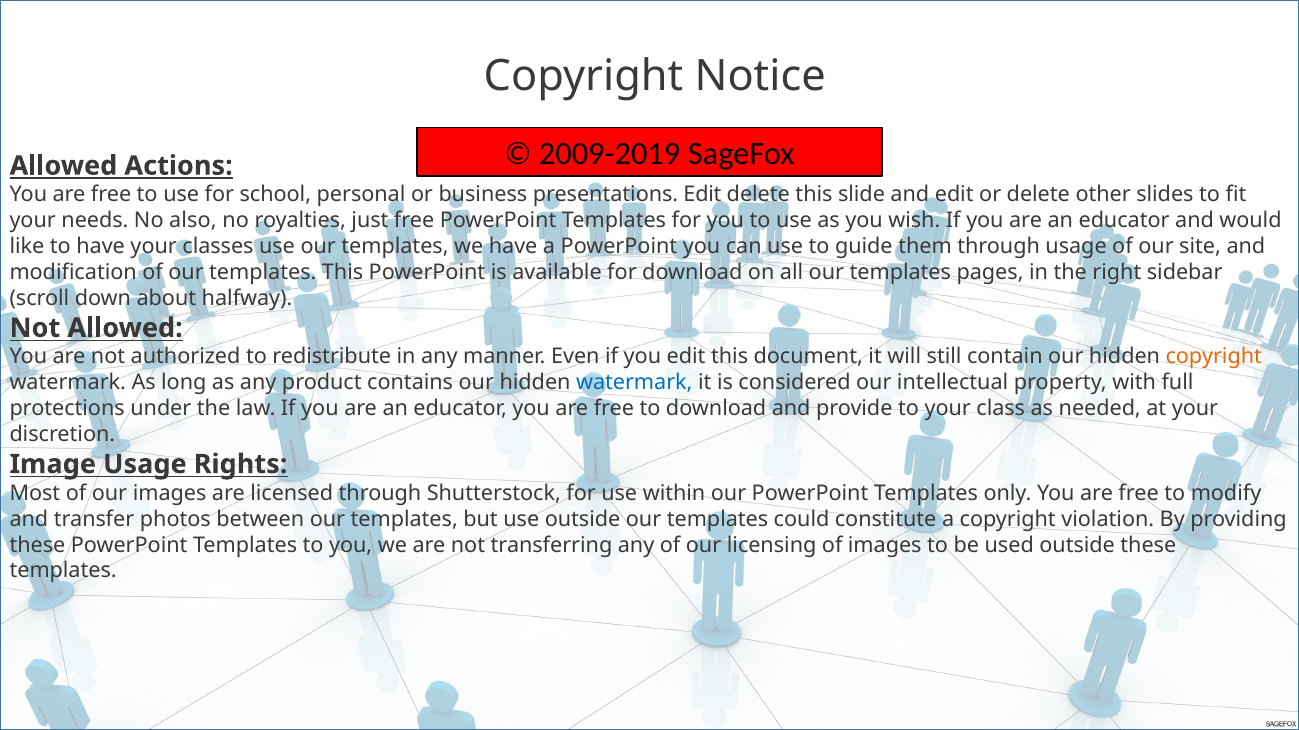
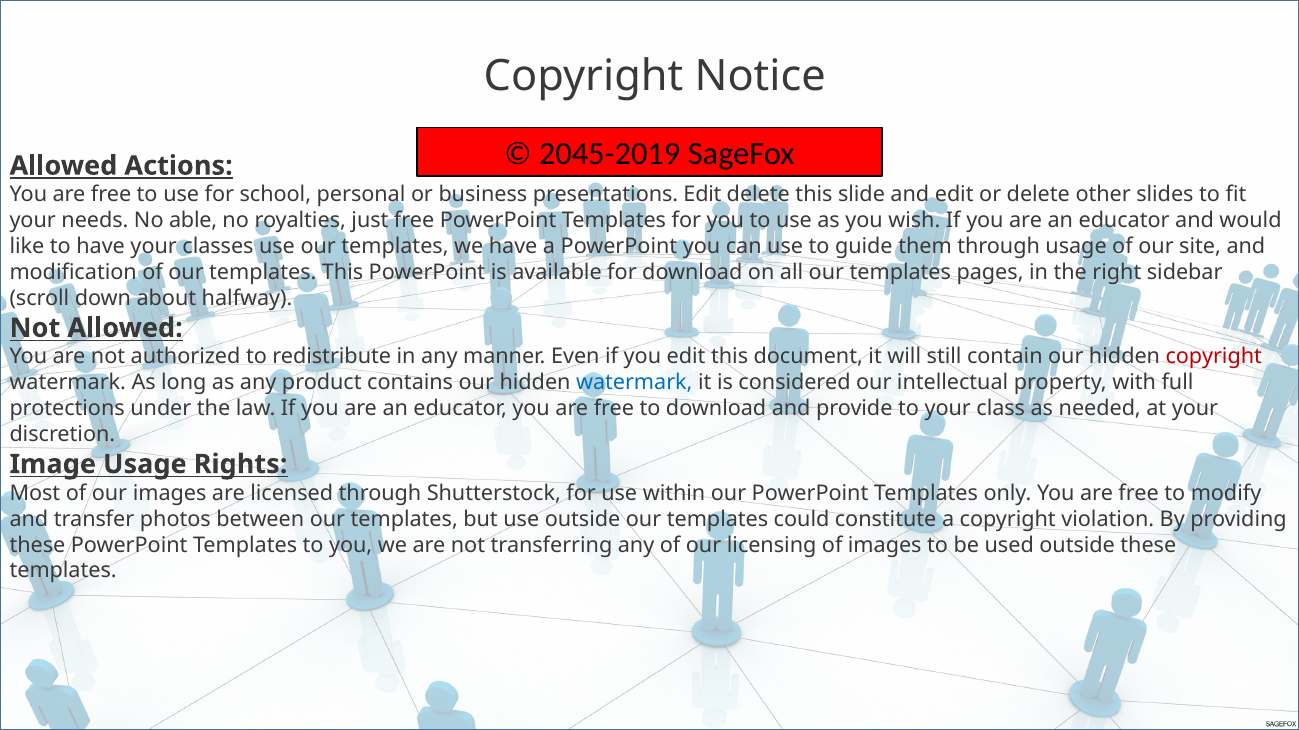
2009-2019: 2009-2019 -> 2045-2019
also: also -> able
copyright at (1214, 357) colour: orange -> red
